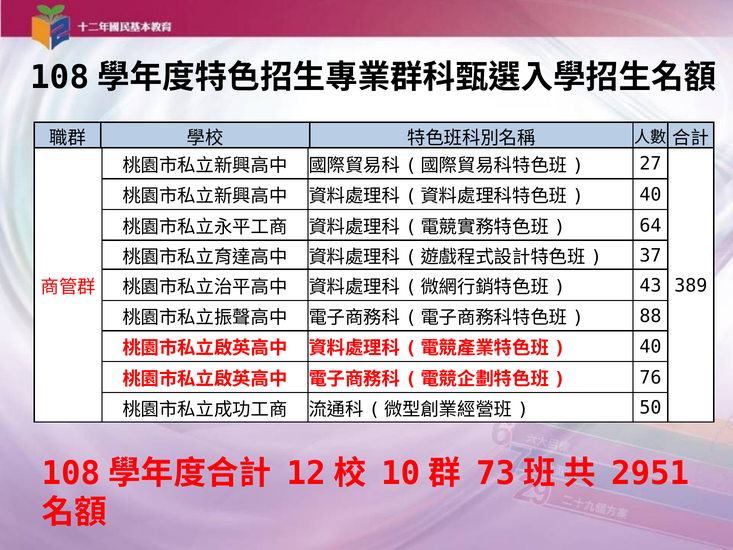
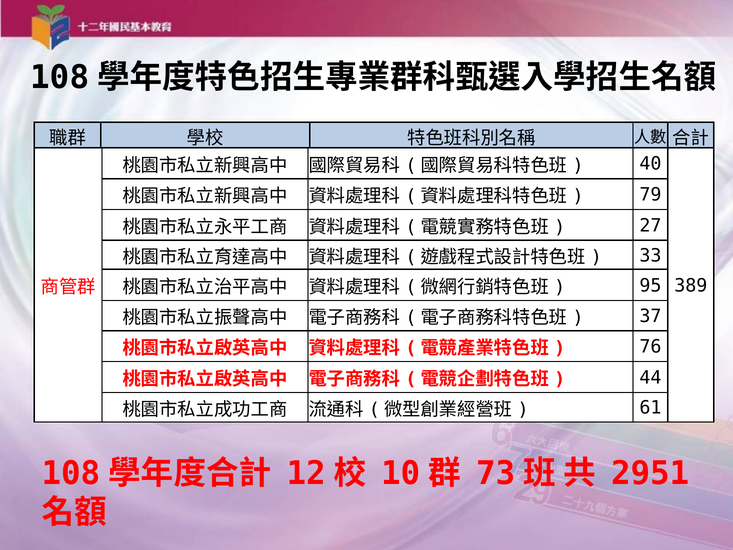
27: 27 -> 40
40 at (650, 195): 40 -> 79
64: 64 -> 27
37: 37 -> 33
43: 43 -> 95
88: 88 -> 37
40 at (650, 347): 40 -> 76
76: 76 -> 44
50: 50 -> 61
